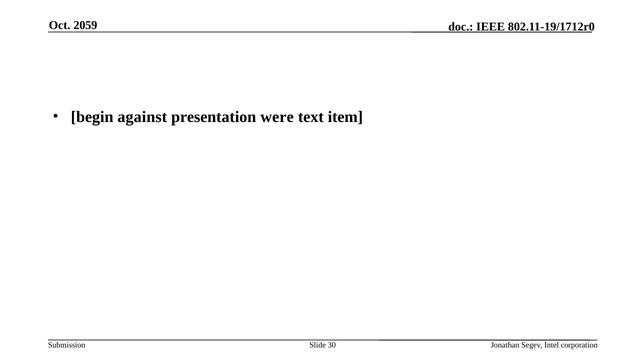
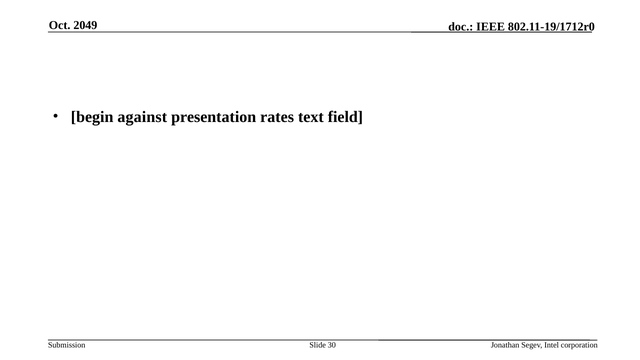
2059: 2059 -> 2049
were: were -> rates
item: item -> field
